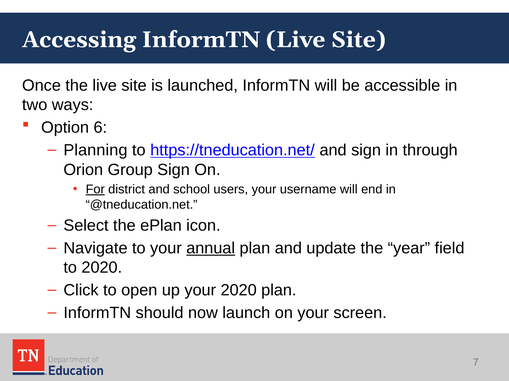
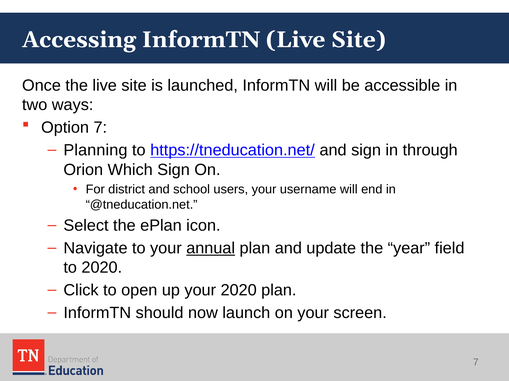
Option 6: 6 -> 7
Group: Group -> Which
For underline: present -> none
